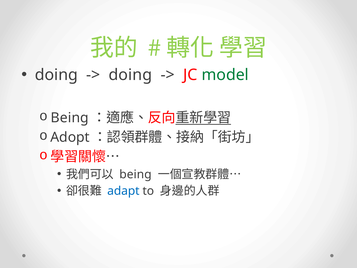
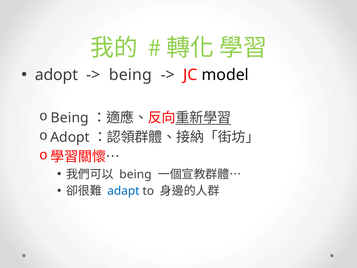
doing at (56, 75): doing -> adopt
doing at (130, 75): doing -> being
model colour: green -> black
